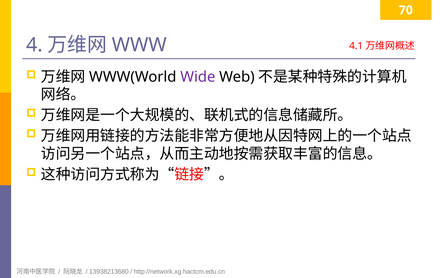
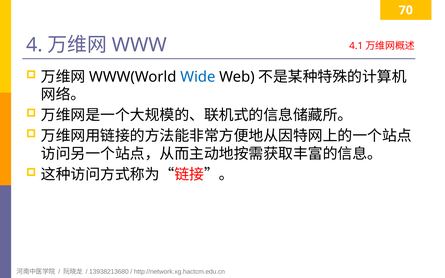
Wide colour: purple -> blue
